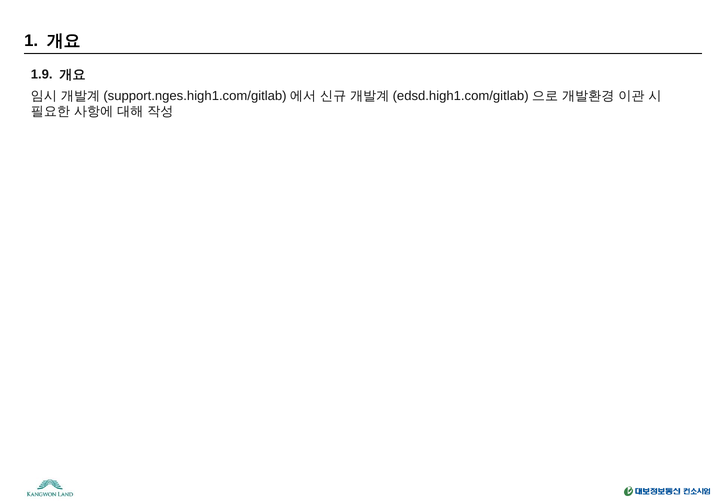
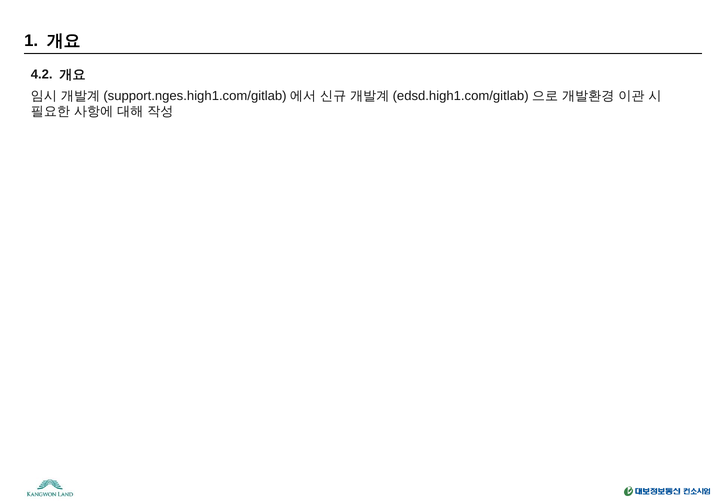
1.9: 1.9 -> 4.2
